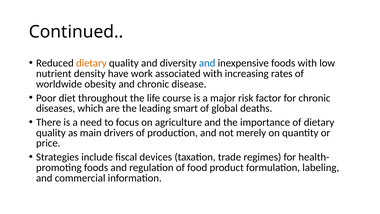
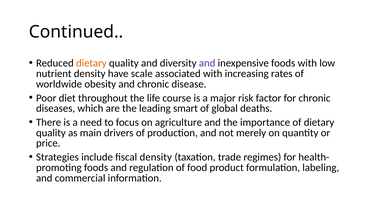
and at (207, 63) colour: blue -> purple
work: work -> scale
fiscal devices: devices -> density
